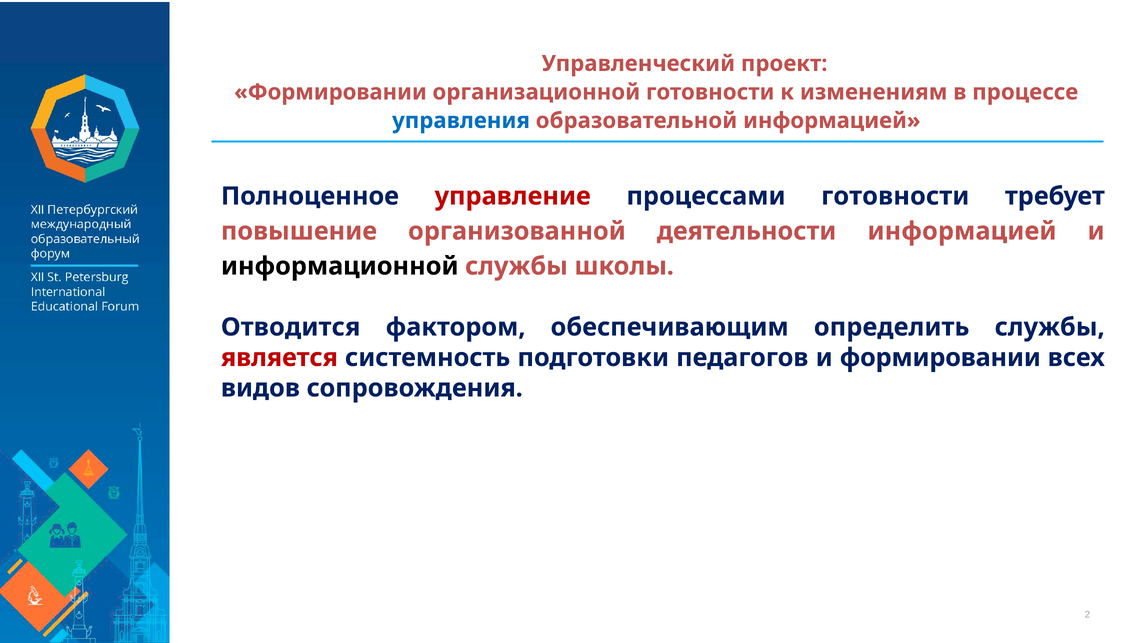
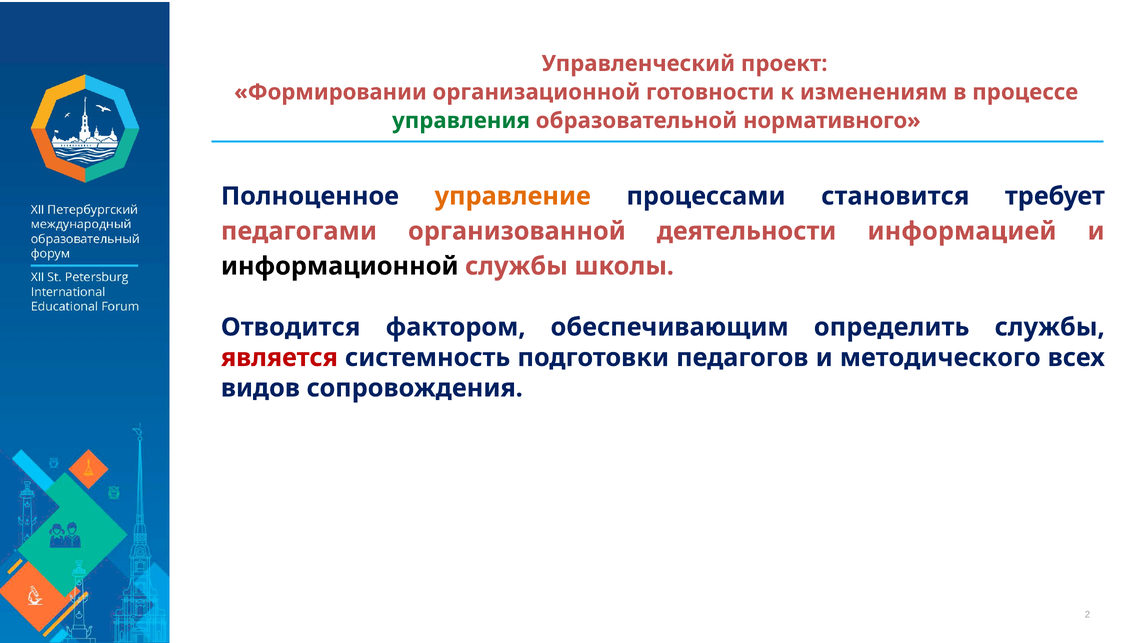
управления colour: blue -> green
образовательной информацией: информацией -> нормативного
управление colour: red -> orange
процессами готовности: готовности -> становится
повышение: повышение -> педагогами
и формировании: формировании -> методического
